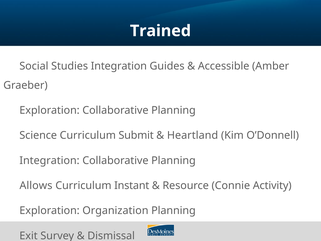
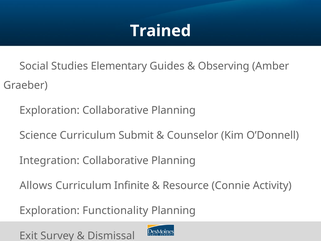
Studies Integration: Integration -> Elementary
Accessible: Accessible -> Observing
Heartland: Heartland -> Counselor
Instant: Instant -> Infinite
Organization: Organization -> Functionality
